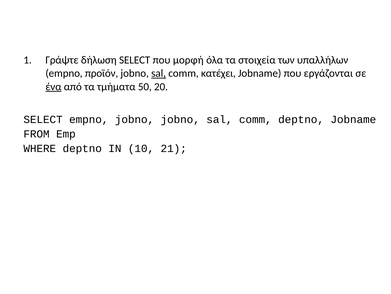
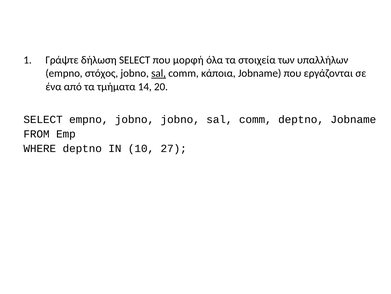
προϊόν: προϊόν -> στόχος
κατέχει: κατέχει -> κάποια
ένα underline: present -> none
50: 50 -> 14
21: 21 -> 27
